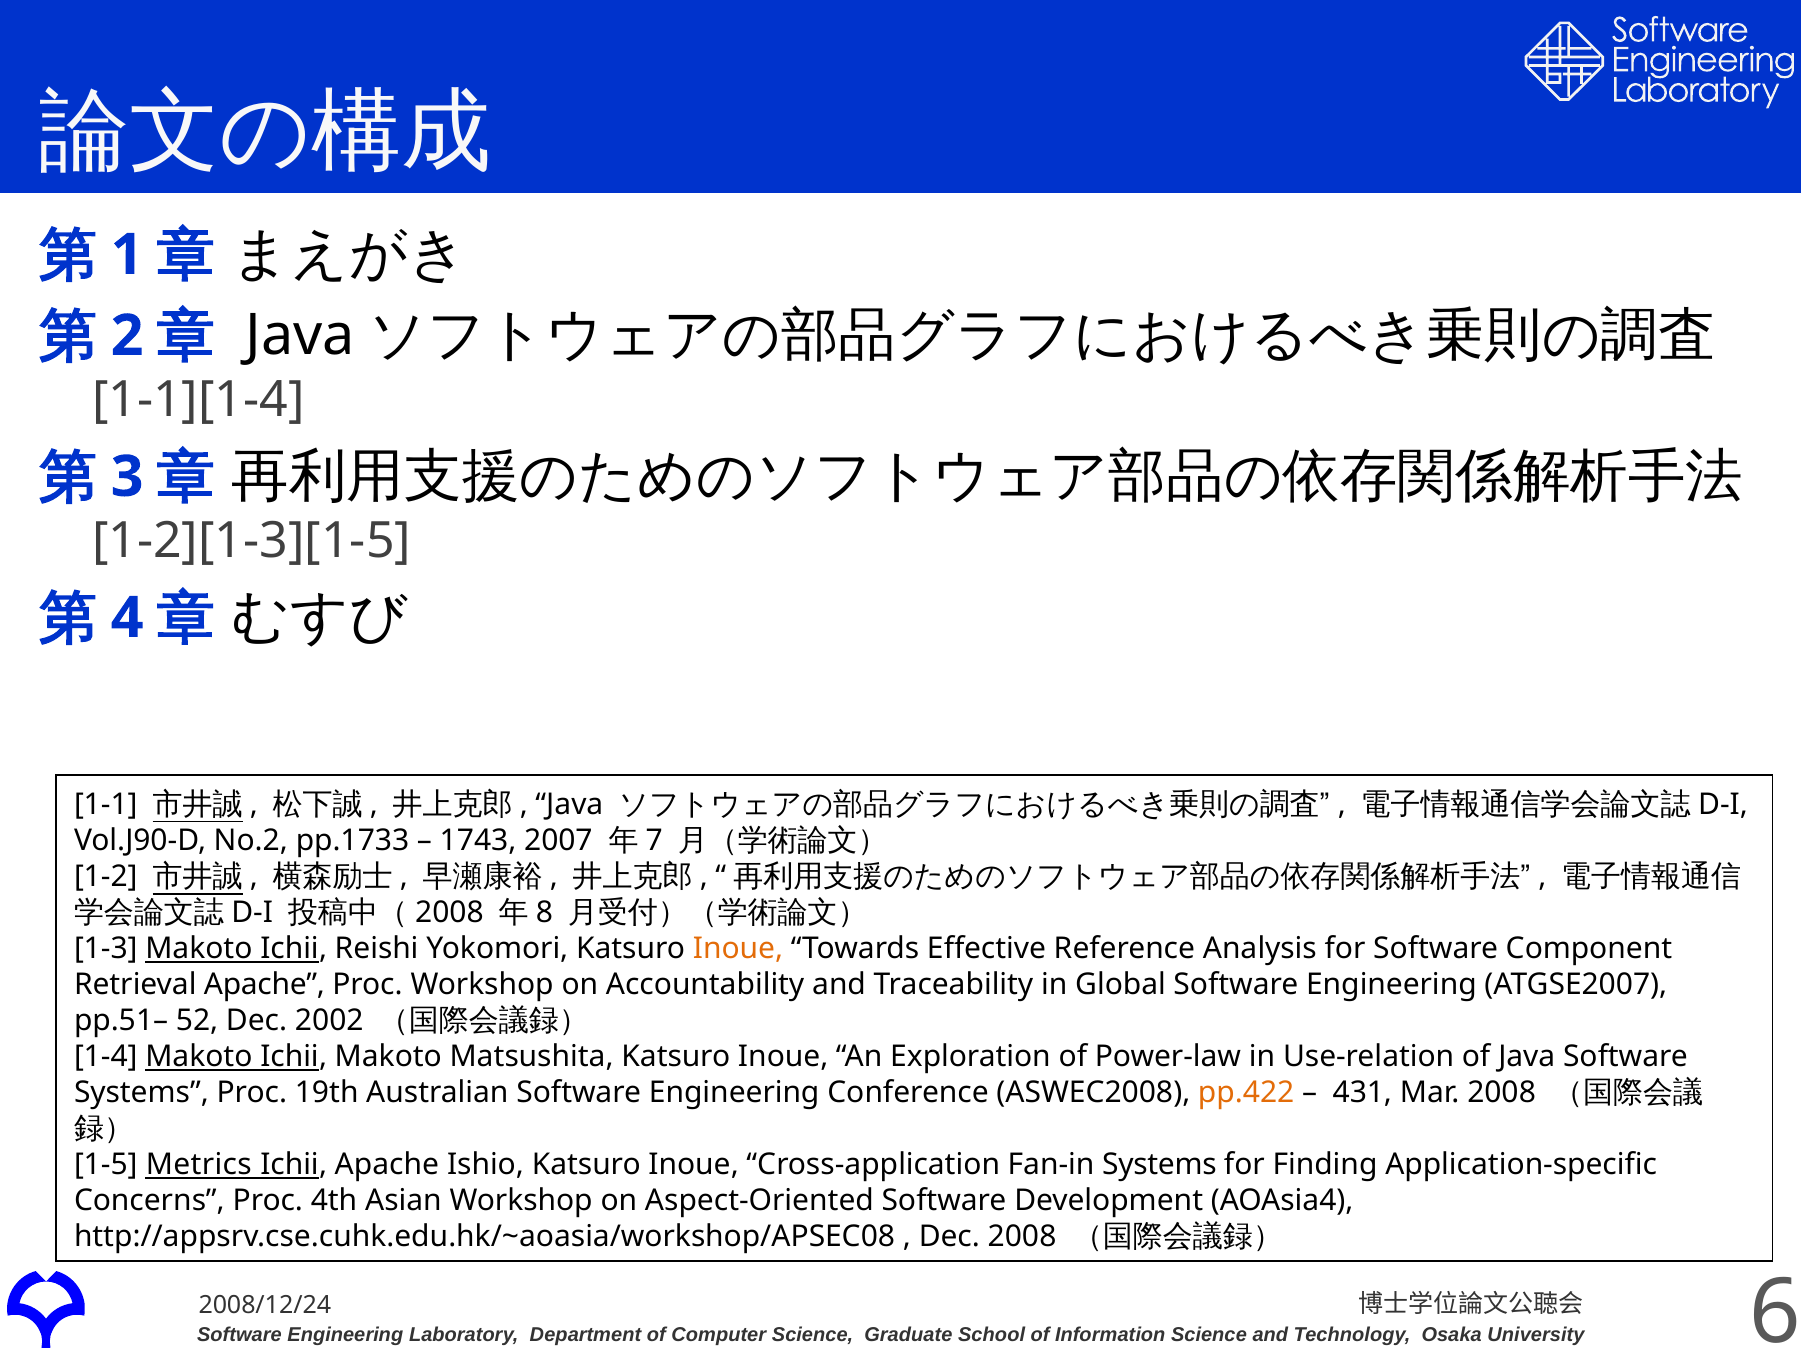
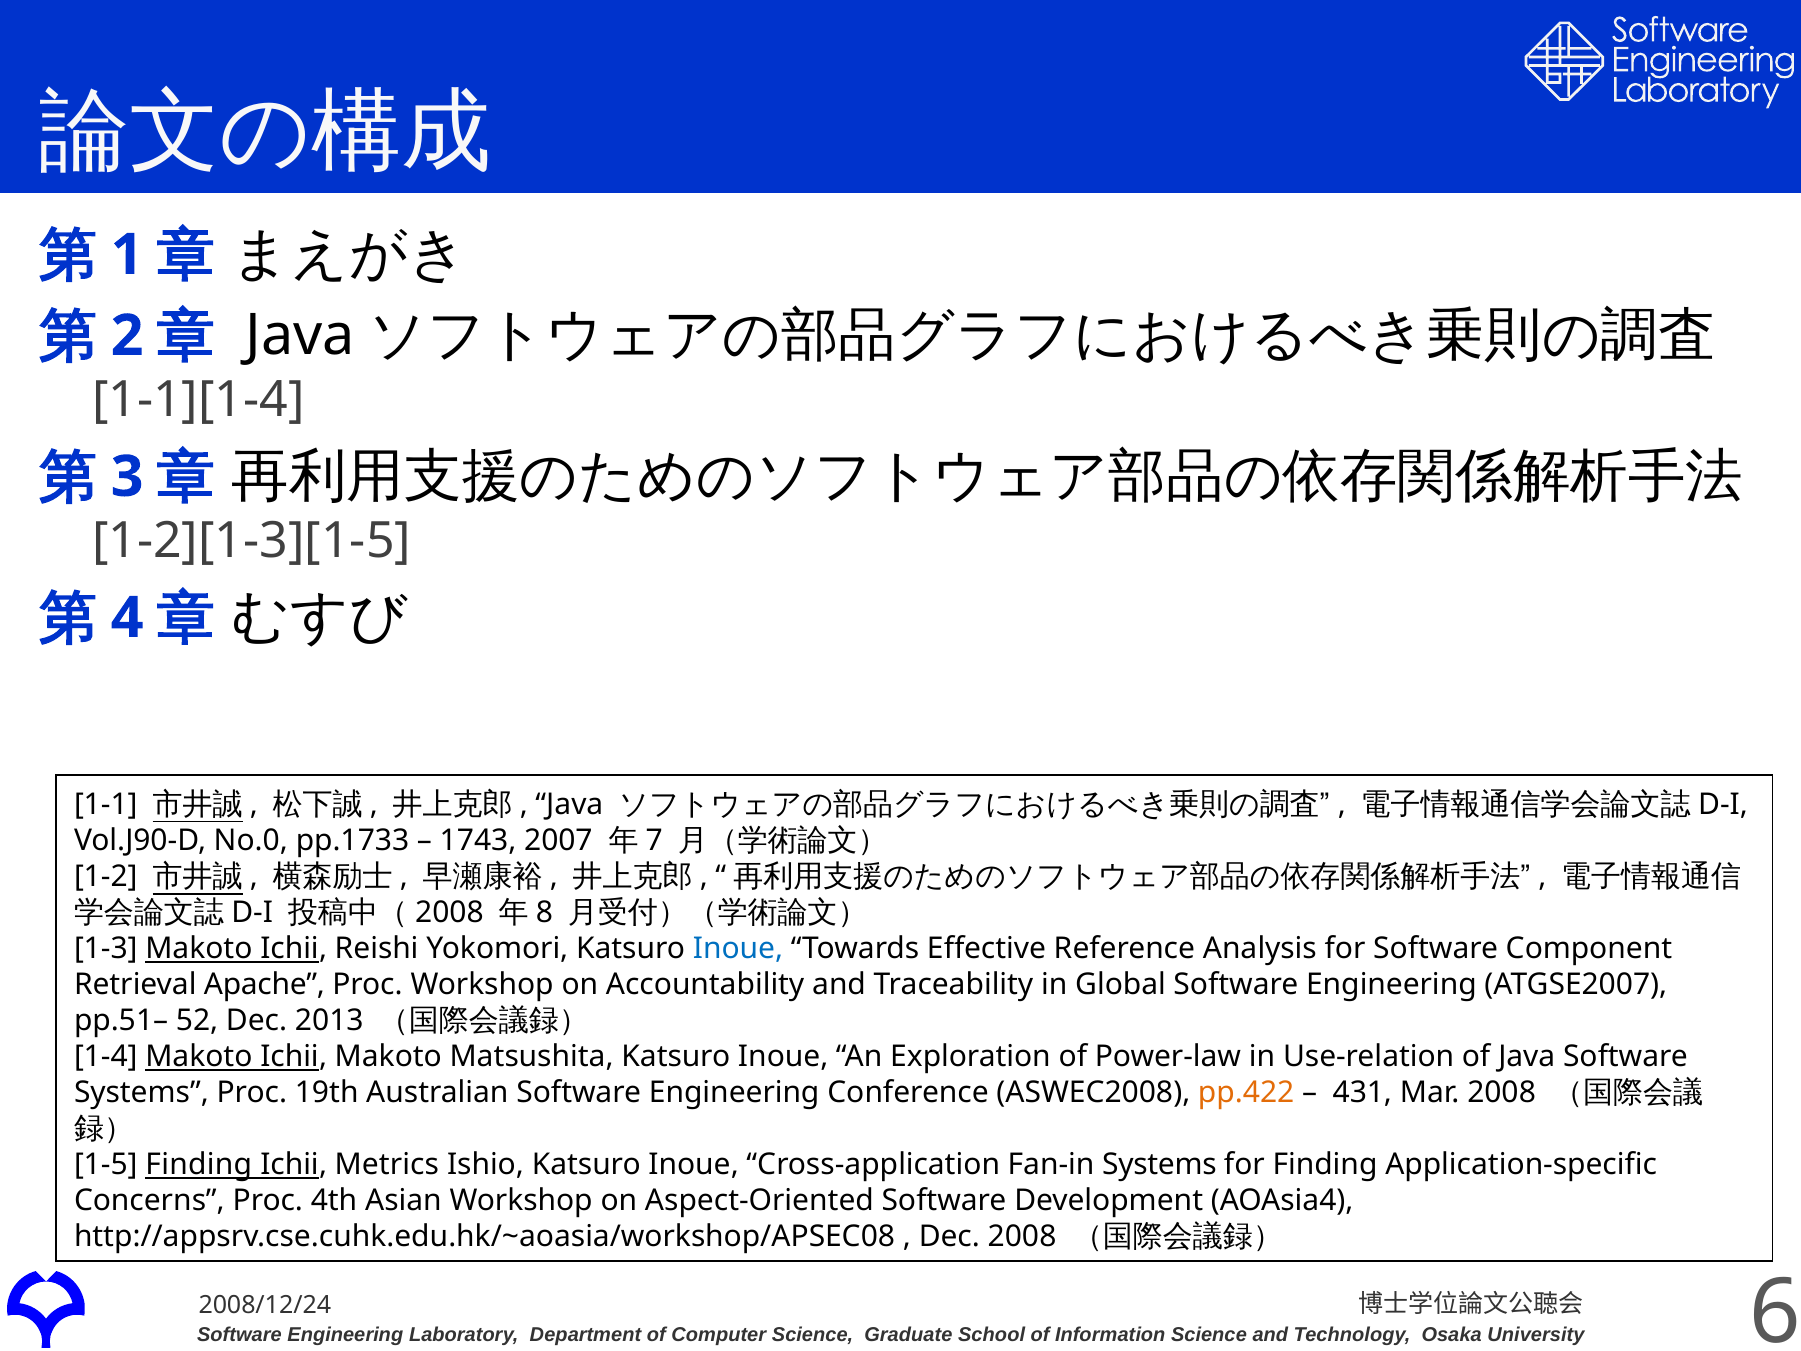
No.2: No.2 -> No.0
Inoue at (738, 948) colour: orange -> blue
2002: 2002 -> 2013
1-5 Metrics: Metrics -> Finding
Ichii Apache: Apache -> Metrics
